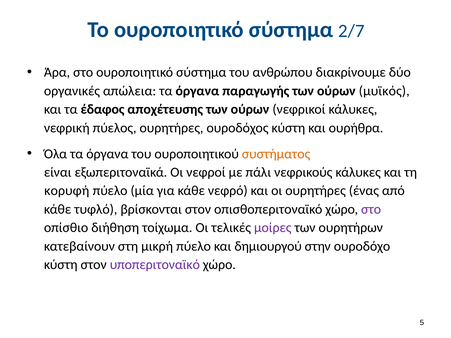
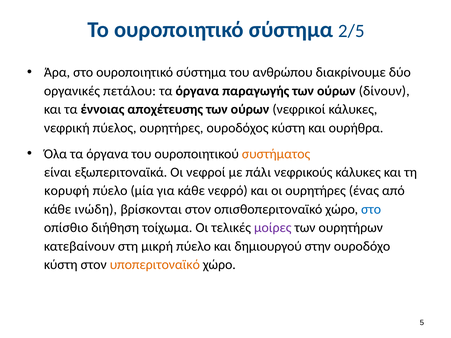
2/7: 2/7 -> 2/5
απώλεια: απώλεια -> πετάλου
μυϊκός: μυϊκός -> δίνουν
έδαφος: έδαφος -> έννοιας
τυφλό: τυφλό -> ινώδη
στο at (371, 209) colour: purple -> blue
υποπεριτοναϊκό colour: purple -> orange
